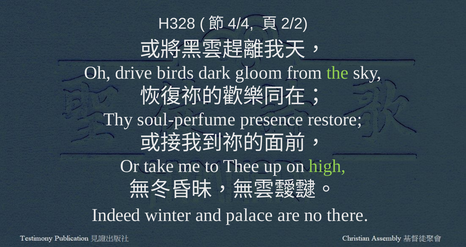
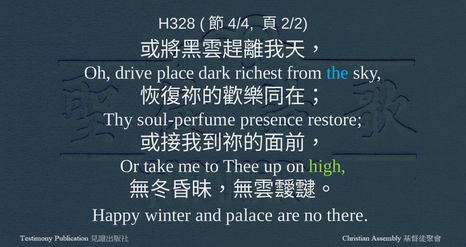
birds: birds -> place
gloom: gloom -> richest
the colour: light green -> light blue
Indeed: Indeed -> Happy
